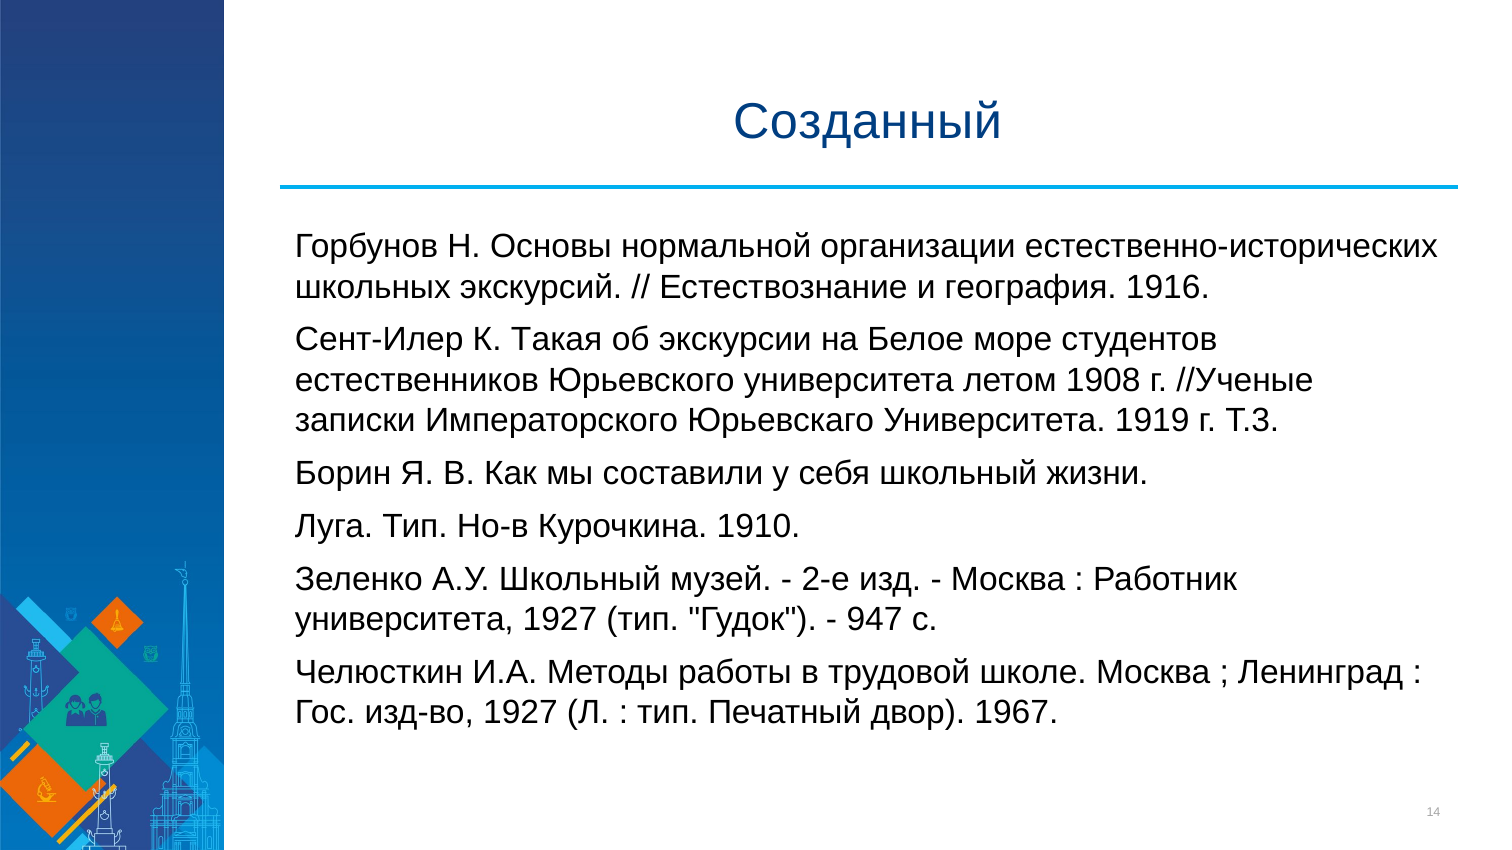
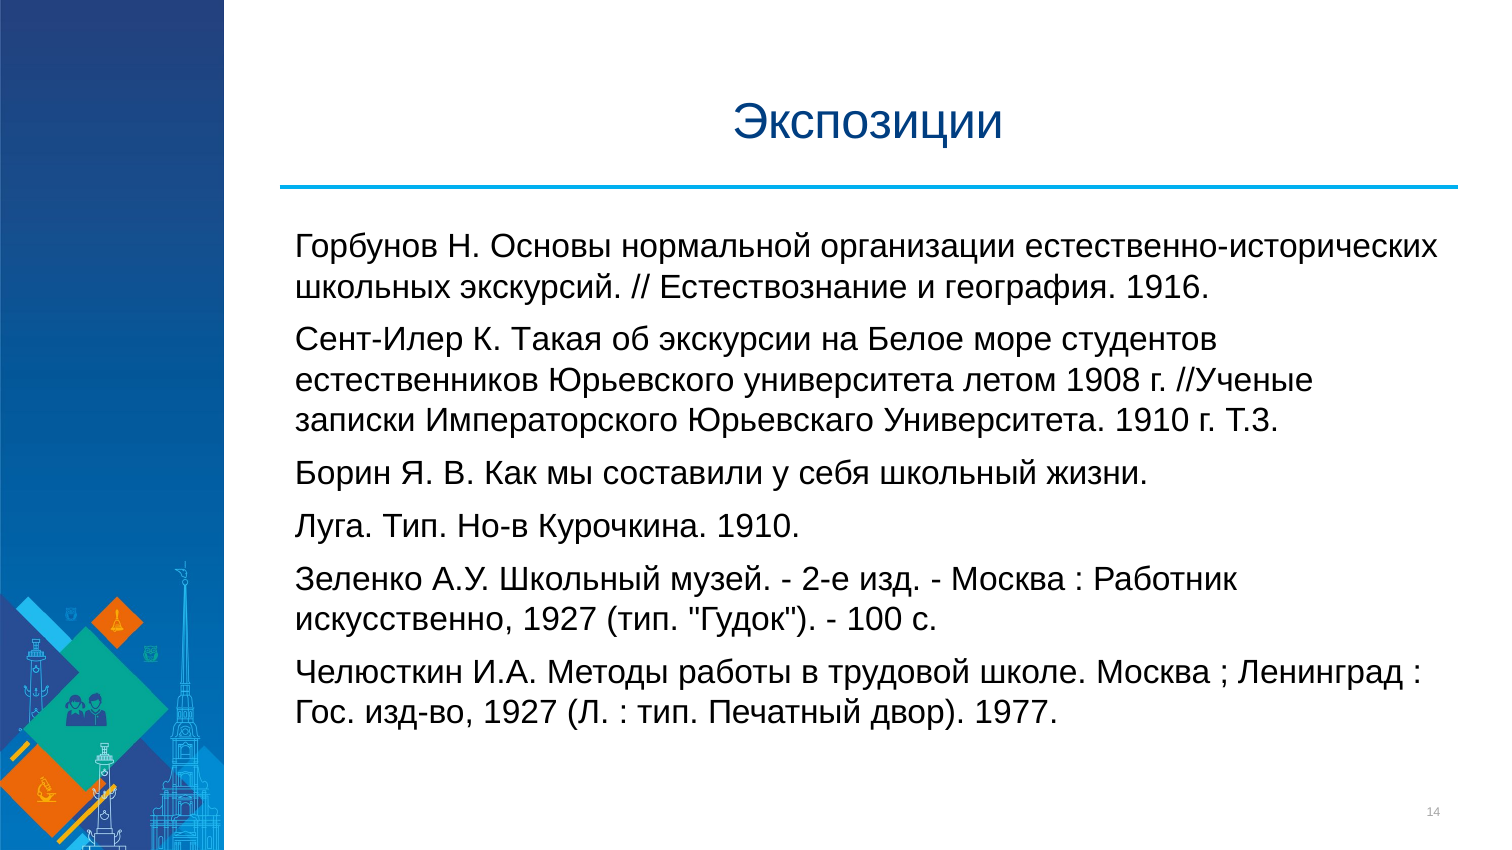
Созданный: Созданный -> Экспозиции
Университета 1919: 1919 -> 1910
университета at (404, 620): университета -> искусственно
947: 947 -> 100
1967: 1967 -> 1977
